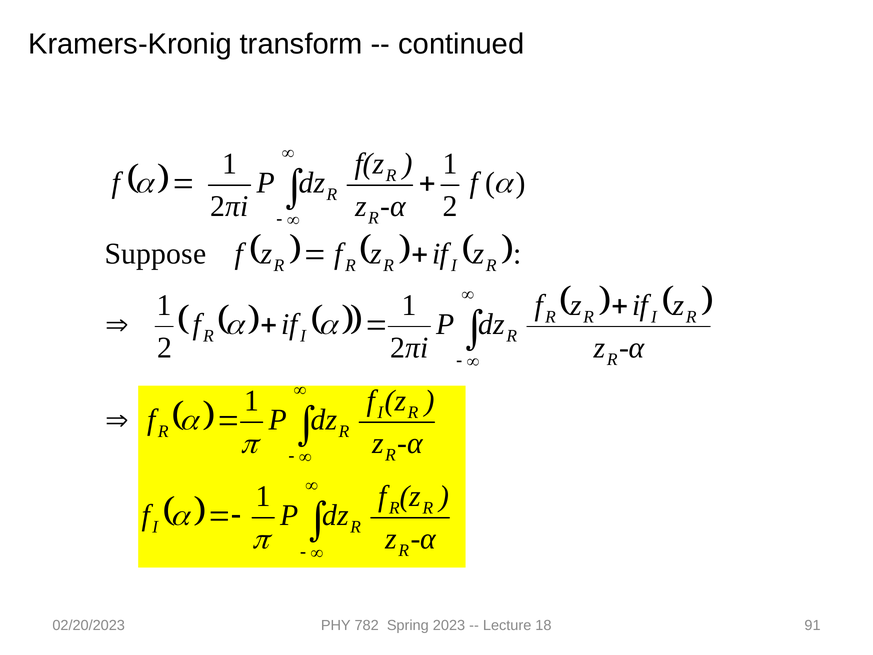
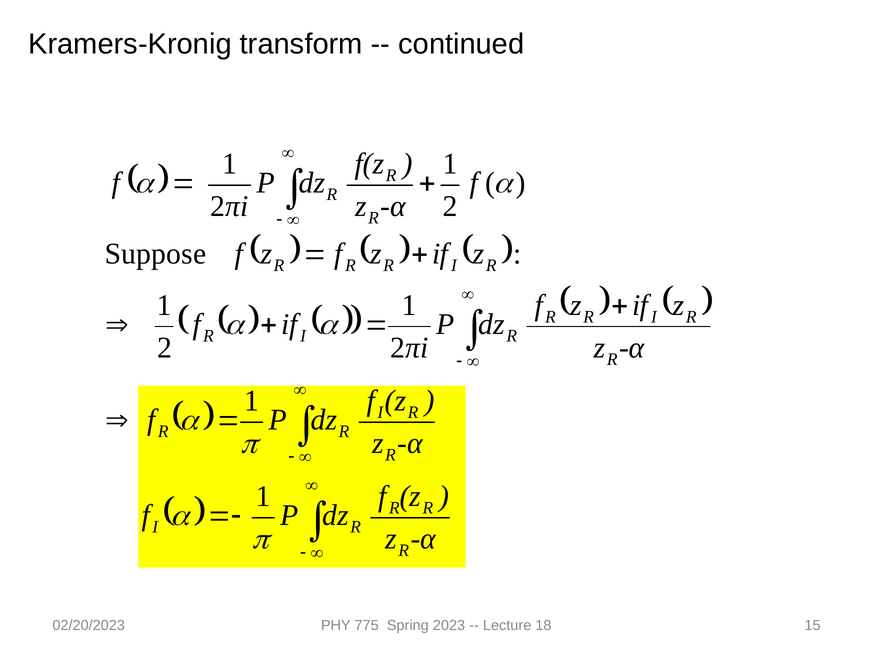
782: 782 -> 775
91: 91 -> 15
